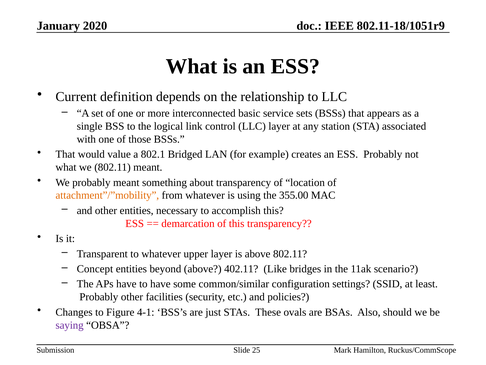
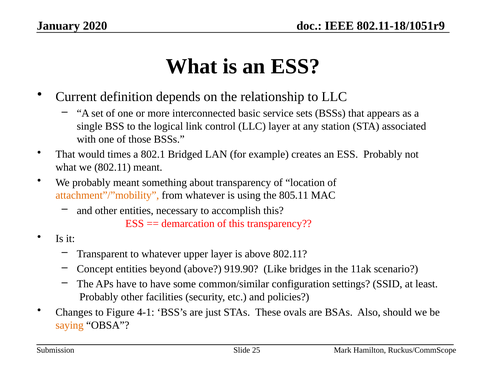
value: value -> times
355.00: 355.00 -> 805.11
402.11: 402.11 -> 919.90
saying colour: purple -> orange
